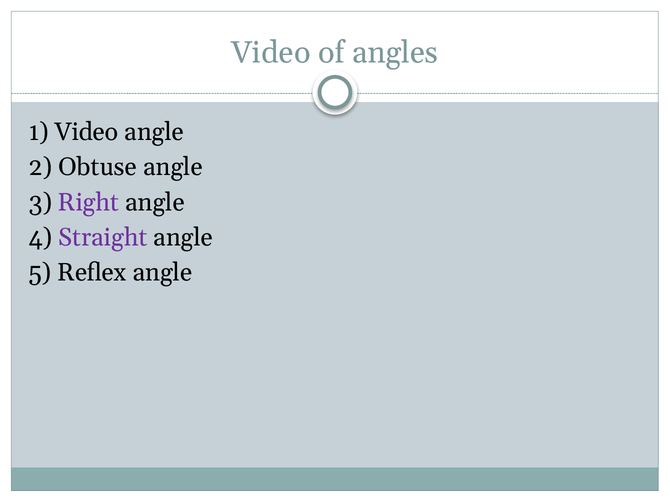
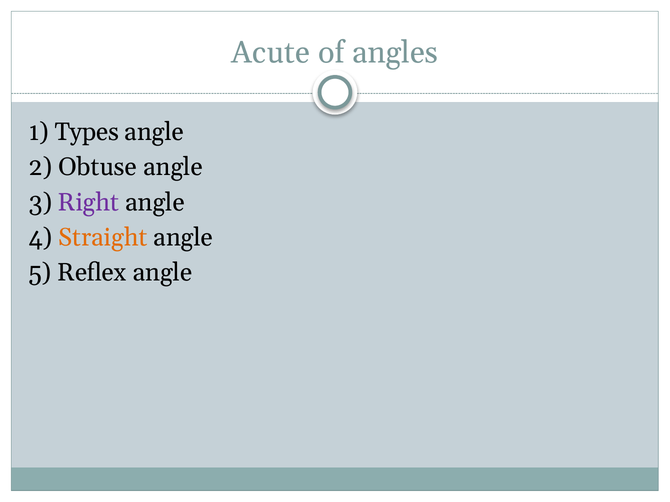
Video at (271, 53): Video -> Acute
1 Video: Video -> Types
Straight colour: purple -> orange
